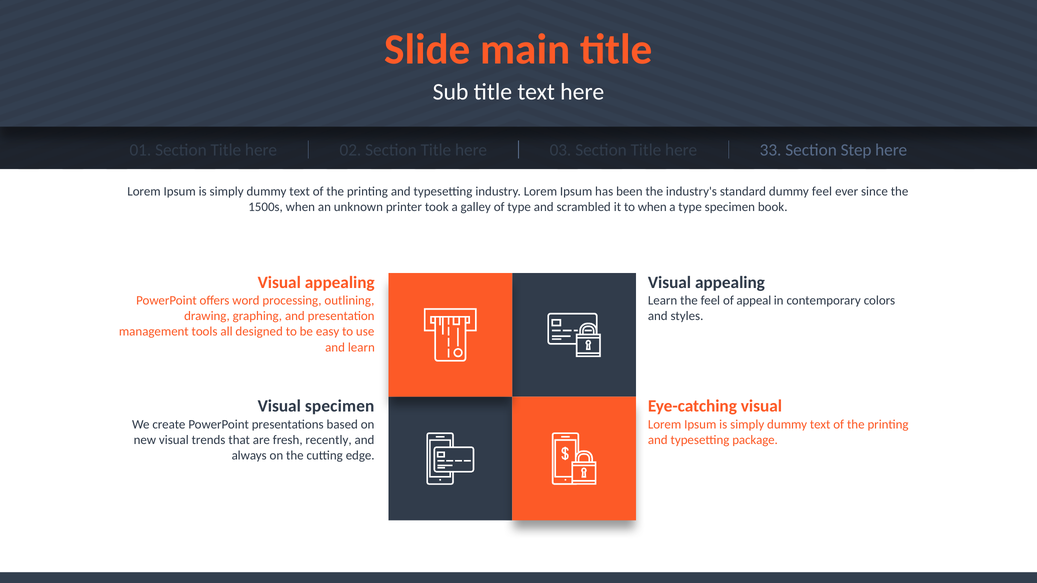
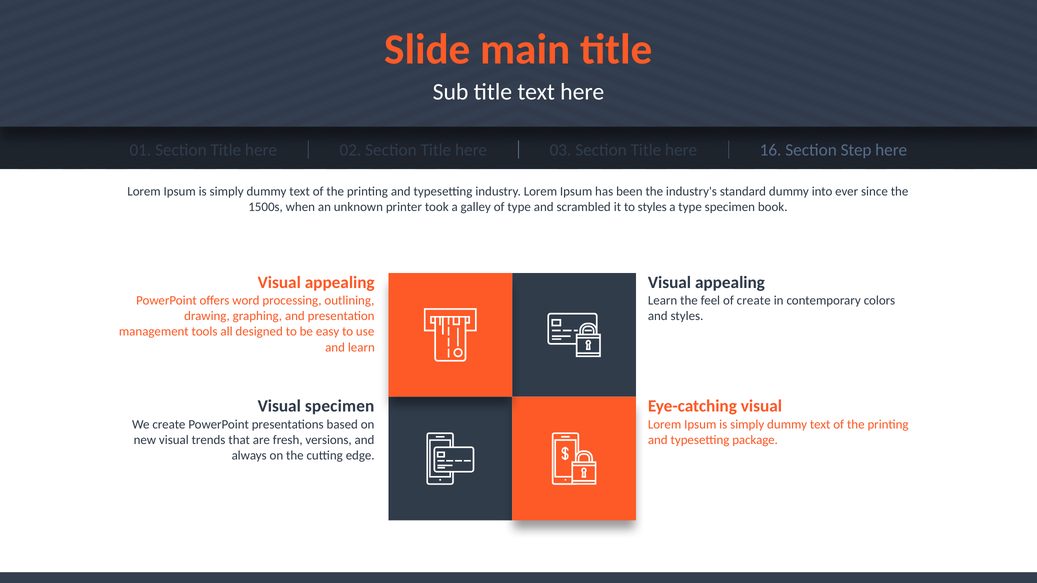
33: 33 -> 16
dummy feel: feel -> into
to when: when -> styles
of appeal: appeal -> create
recently: recently -> versions
